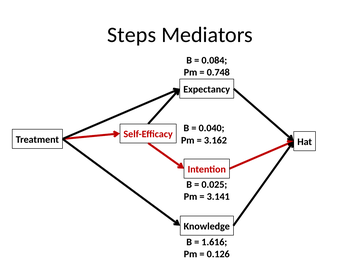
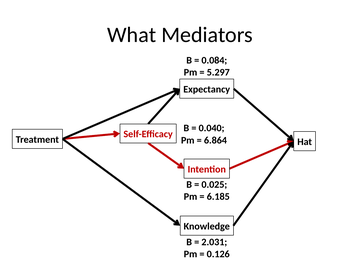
Steps: Steps -> What
0.748: 0.748 -> 5.297
3.162: 3.162 -> 6.864
3.141: 3.141 -> 6.185
1.616: 1.616 -> 2.031
